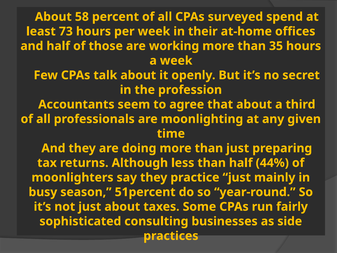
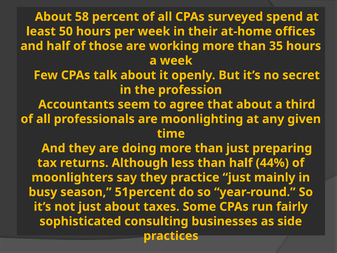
73: 73 -> 50
